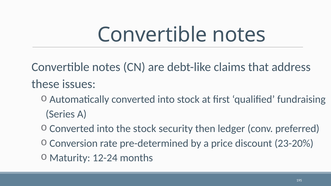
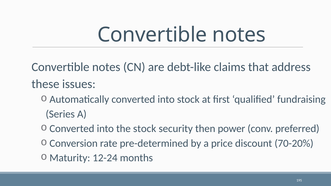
ledger: ledger -> power
23-20%: 23-20% -> 70-20%
